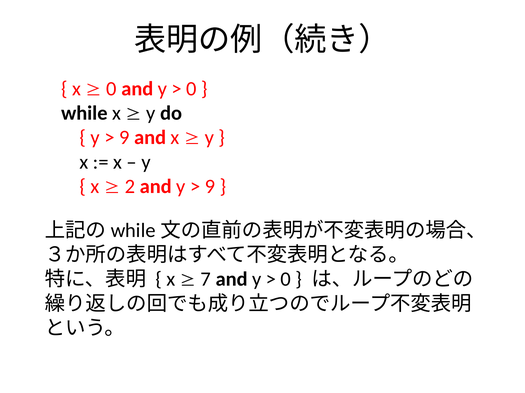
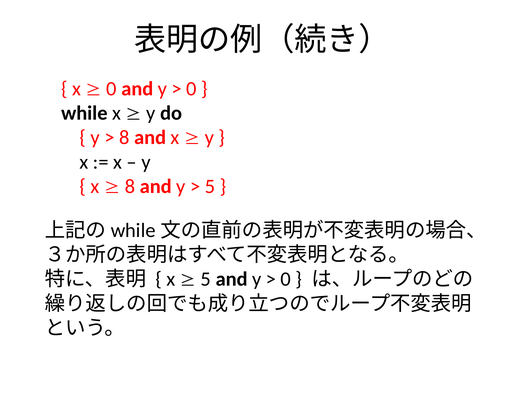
9 at (124, 138): 9 -> 8
2 at (130, 187): 2 -> 8
9 at (210, 187): 9 -> 5
7 at (206, 280): 7 -> 5
